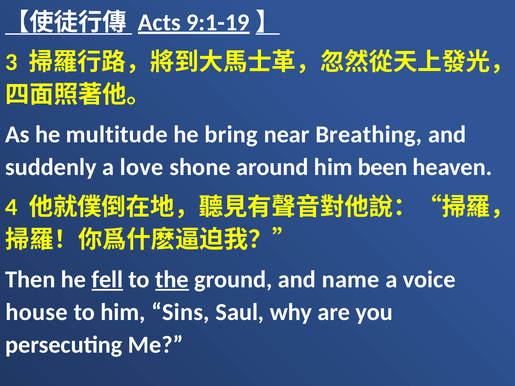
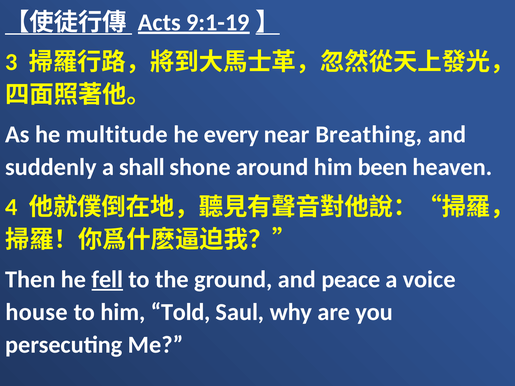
bring: bring -> every
love: love -> shall
the underline: present -> none
name: name -> peace
Sins: Sins -> Told
